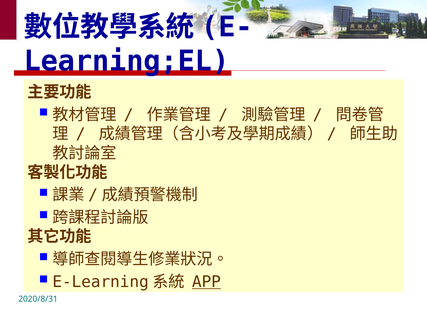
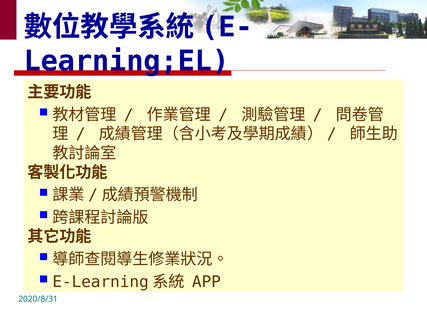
APP underline: present -> none
